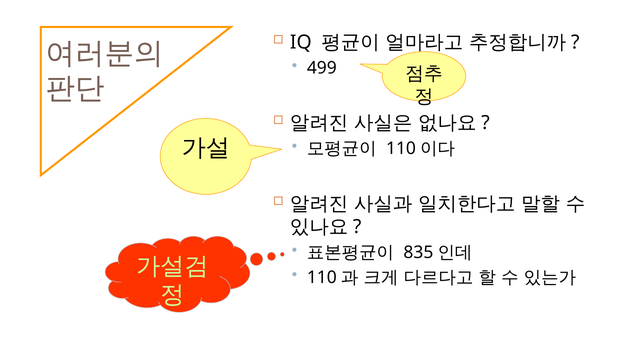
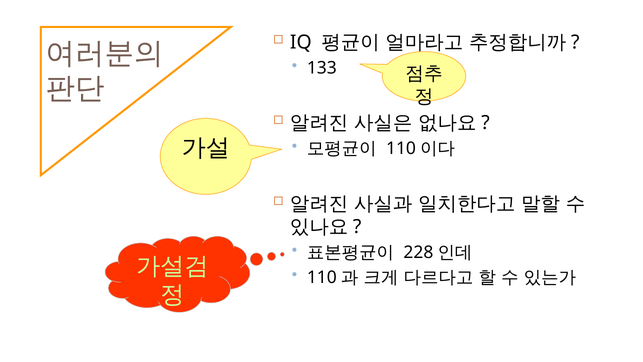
499: 499 -> 133
835: 835 -> 228
